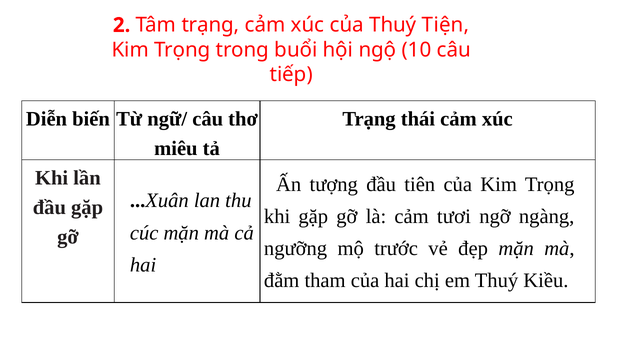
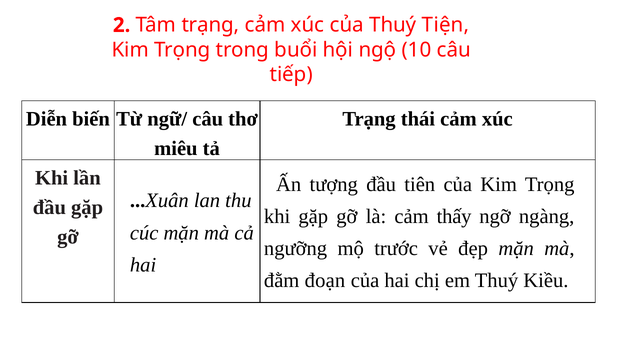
tươi: tươi -> thấy
tham: tham -> đoạn
